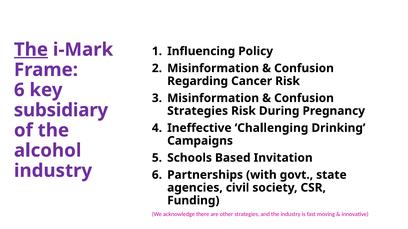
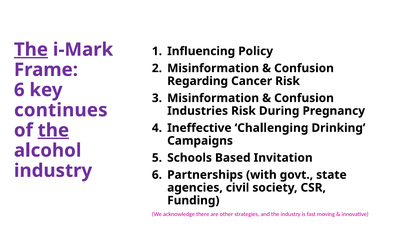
subsidiary: subsidiary -> continues
Strategies at (198, 111): Strategies -> Industries
the at (53, 131) underline: none -> present
